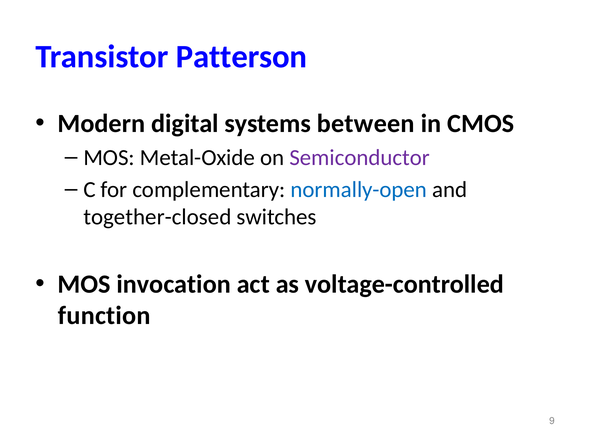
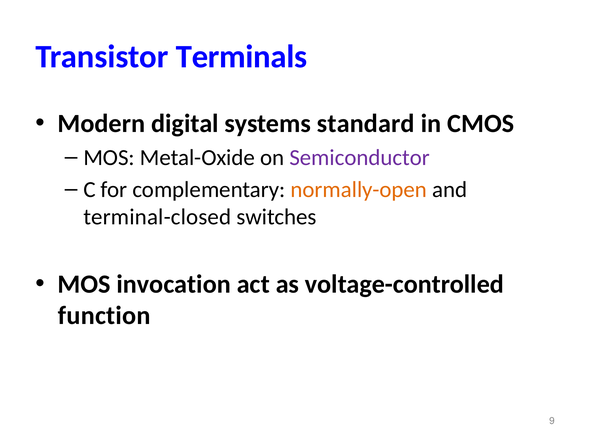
Patterson: Patterson -> Terminals
between: between -> standard
normally-open colour: blue -> orange
together-closed: together-closed -> terminal-closed
